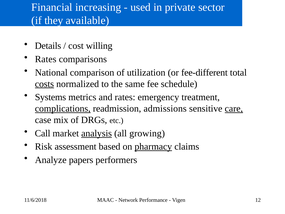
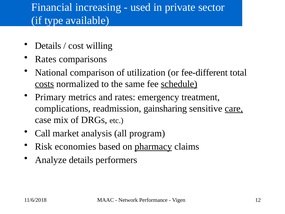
they: they -> type
schedule underline: none -> present
Systems: Systems -> Primary
complications underline: present -> none
admissions: admissions -> gainsharing
analysis underline: present -> none
growing: growing -> program
assessment: assessment -> economies
Analyze papers: papers -> details
